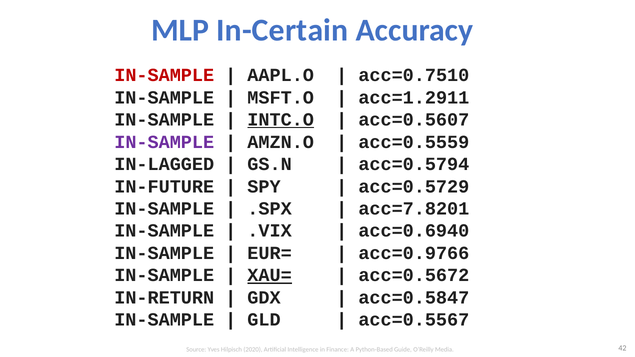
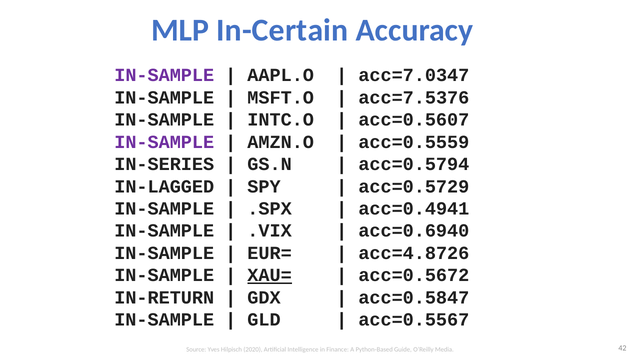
IN-SAMPLE at (164, 75) colour: red -> purple
acc=0.7510: acc=0.7510 -> acc=7.0347
acc=1.2911: acc=1.2911 -> acc=7.5376
INTC.O underline: present -> none
IN-LAGGED: IN-LAGGED -> IN-SERIES
IN-FUTURE: IN-FUTURE -> IN-LAGGED
acc=7.8201: acc=7.8201 -> acc=0.4941
acc=0.9766: acc=0.9766 -> acc=4.8726
